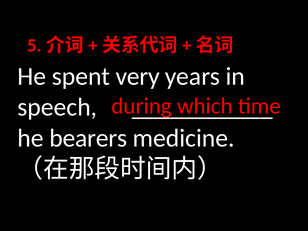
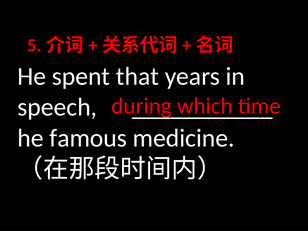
very: very -> that
bearers: bearers -> famous
